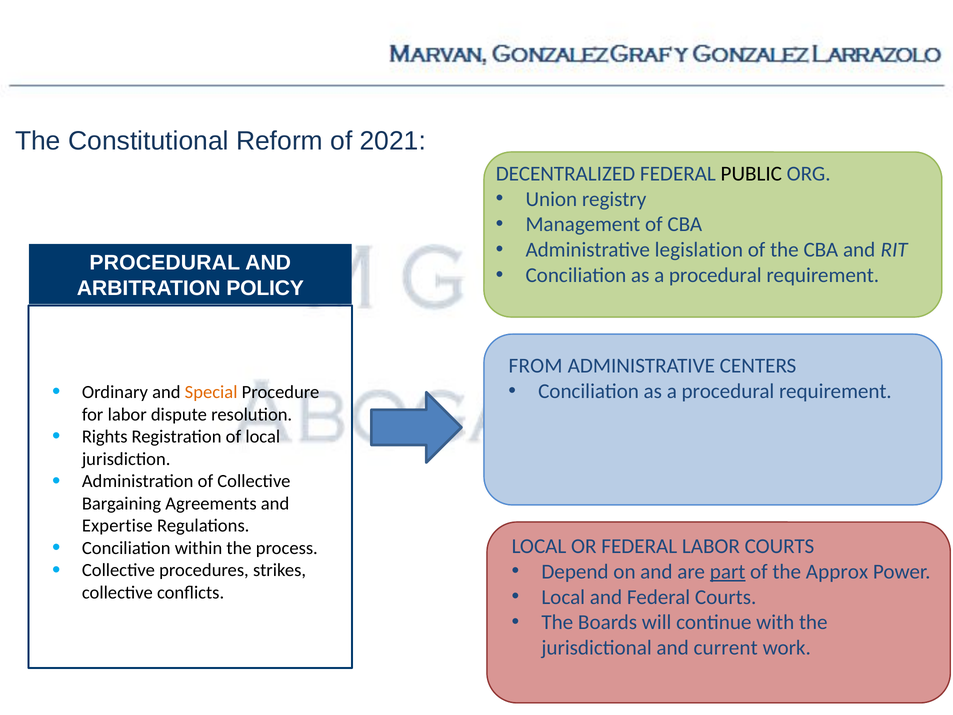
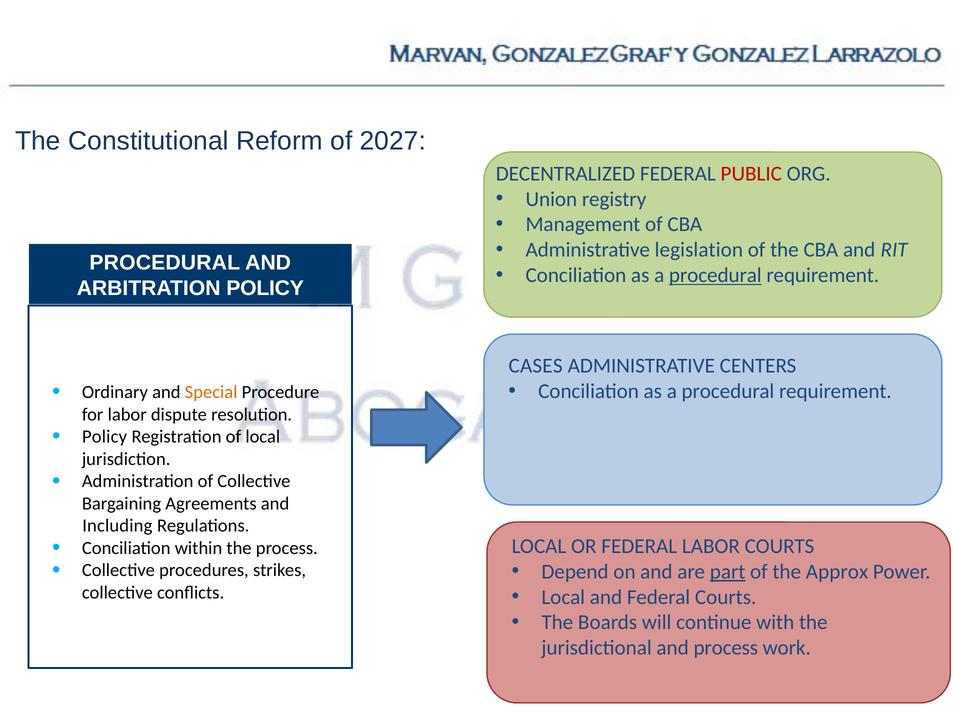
2021: 2021 -> 2027
PUBLIC colour: black -> red
procedural at (715, 275) underline: none -> present
FROM: FROM -> CASES
Rights at (105, 437): Rights -> Policy
Expertise: Expertise -> Including
and current: current -> process
